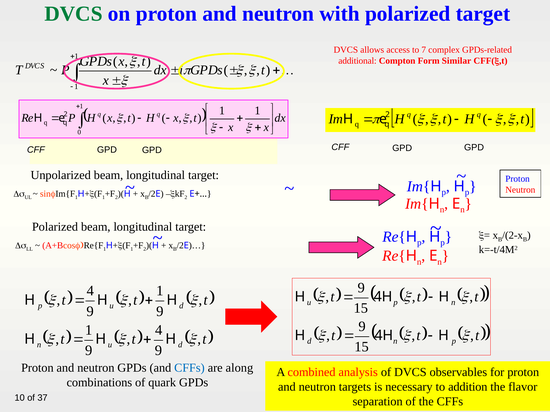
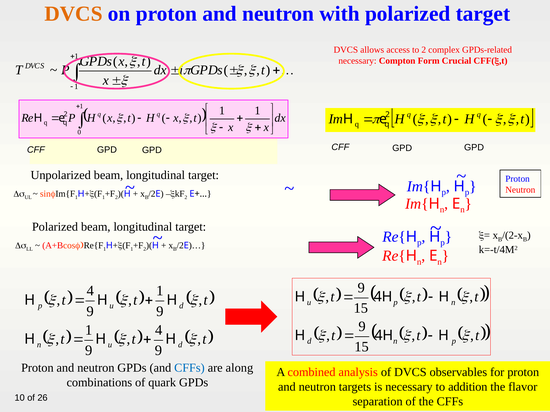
DVCS at (74, 14) colour: green -> orange
to 7: 7 -> 2
additional at (357, 61): additional -> necessary
Similar: Similar -> Crucial
37: 37 -> 26
